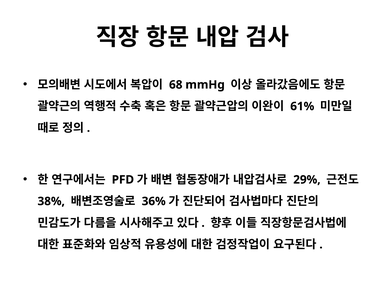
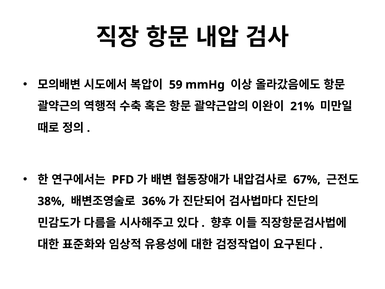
68: 68 -> 59
61%: 61% -> 21%
29%: 29% -> 67%
